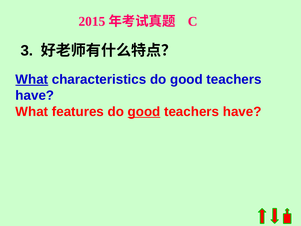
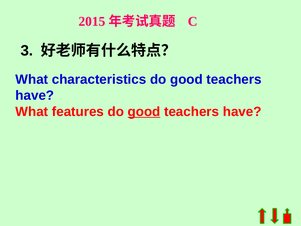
What at (32, 79) underline: present -> none
